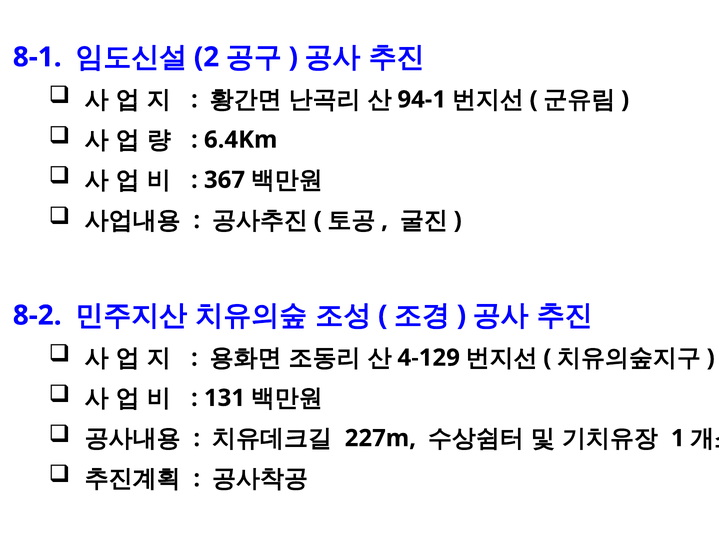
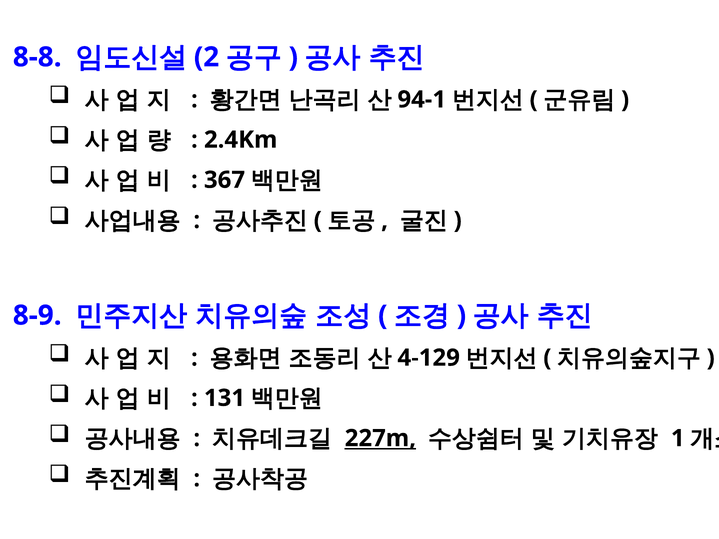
8-1: 8-1 -> 8-8
6.4Km: 6.4Km -> 2.4Km
8-2: 8-2 -> 8-9
227m underline: none -> present
